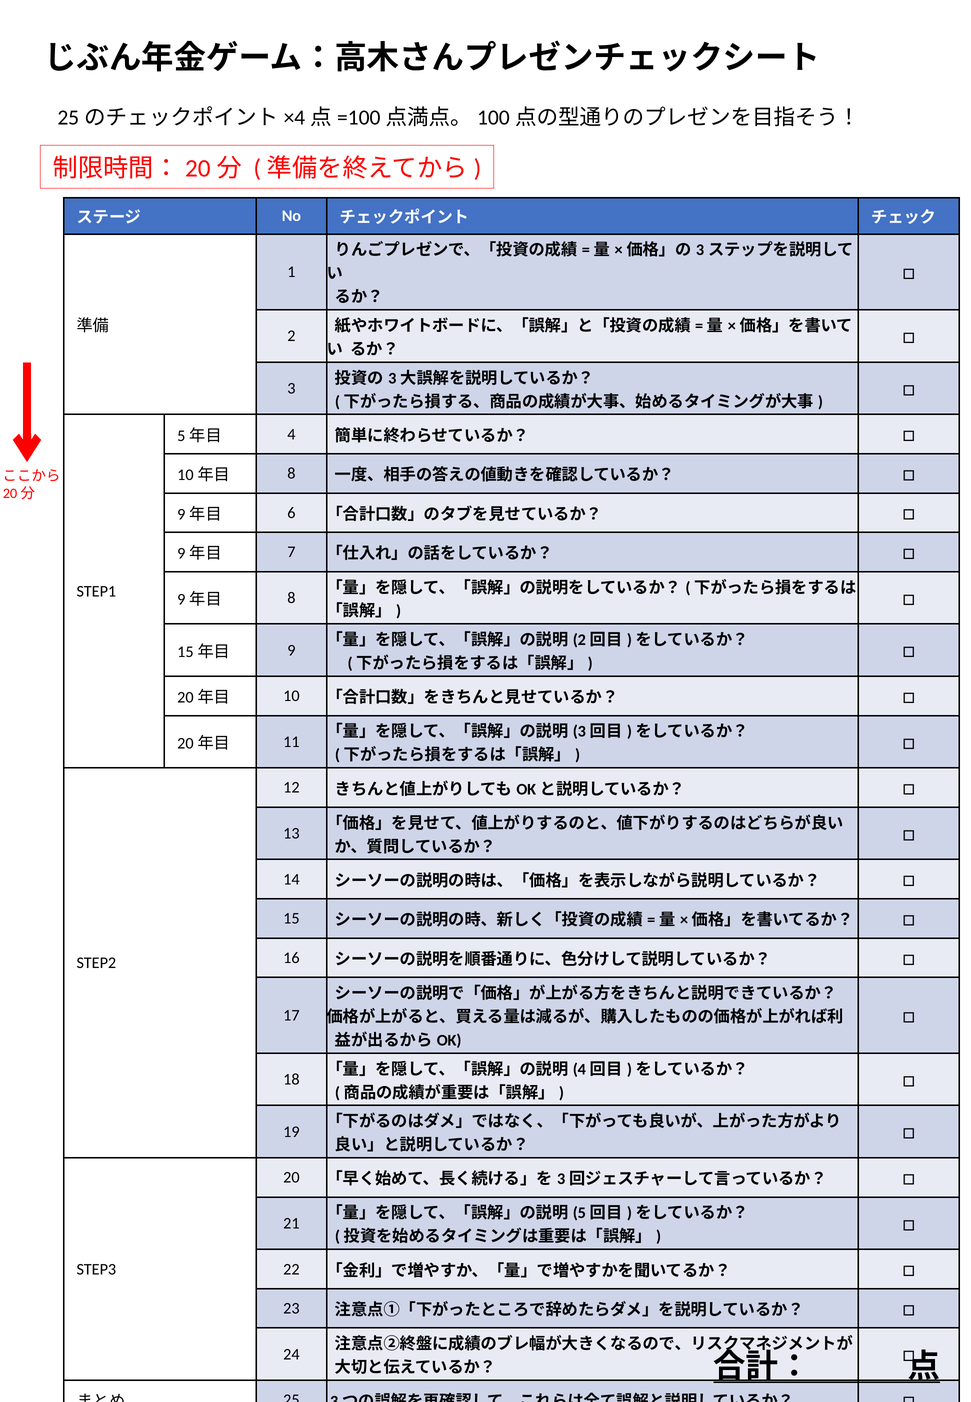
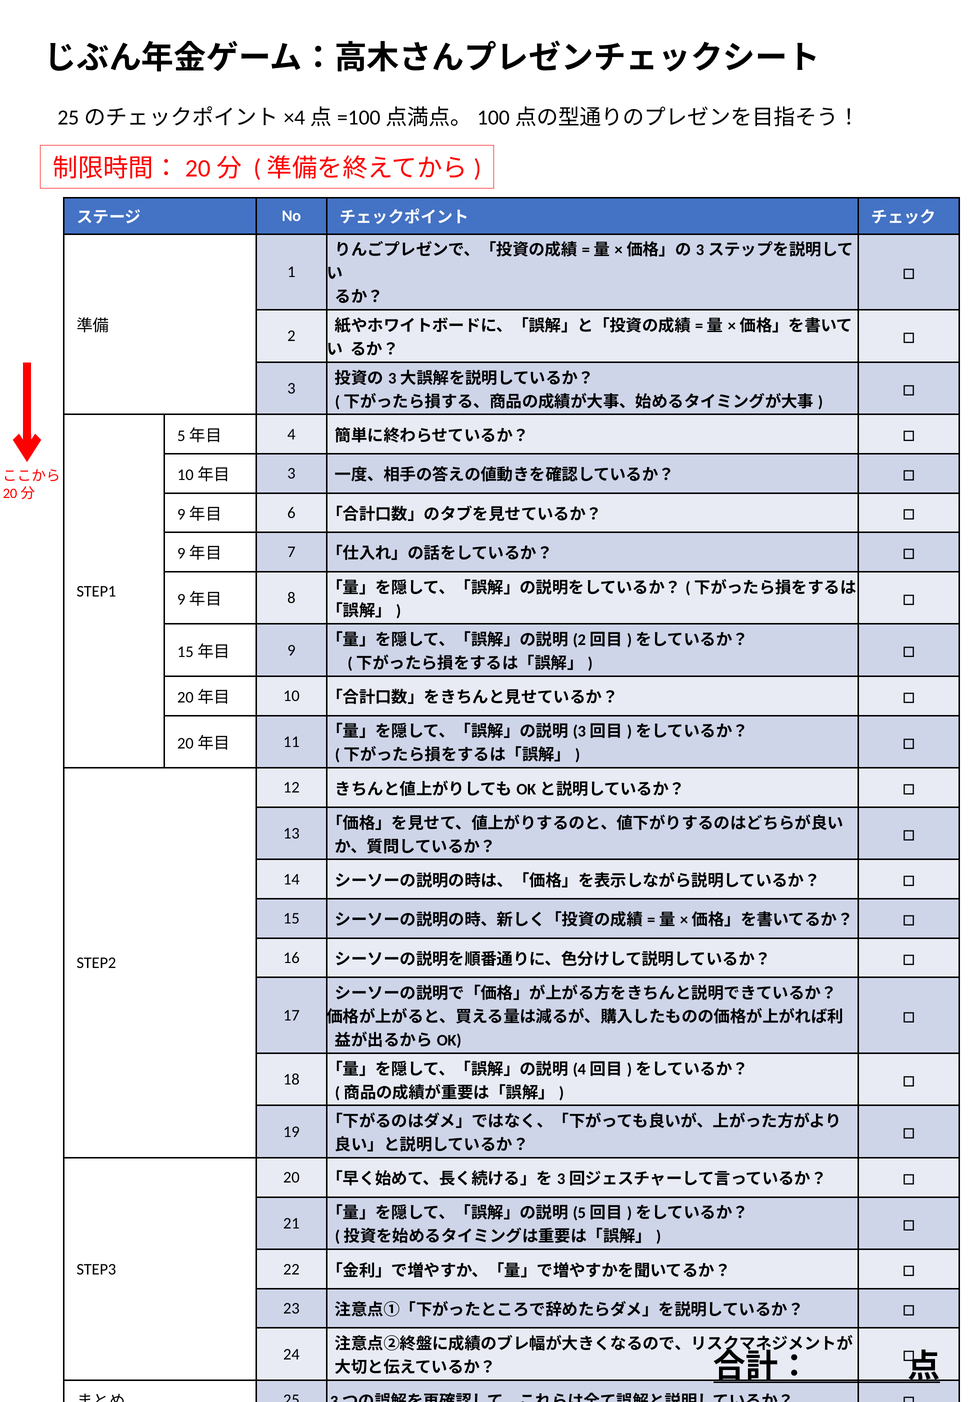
8 at (291, 474): 8 -> 3
